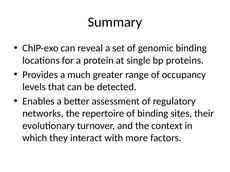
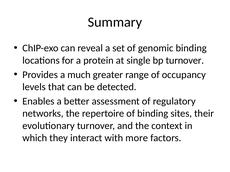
bp proteins: proteins -> turnover
